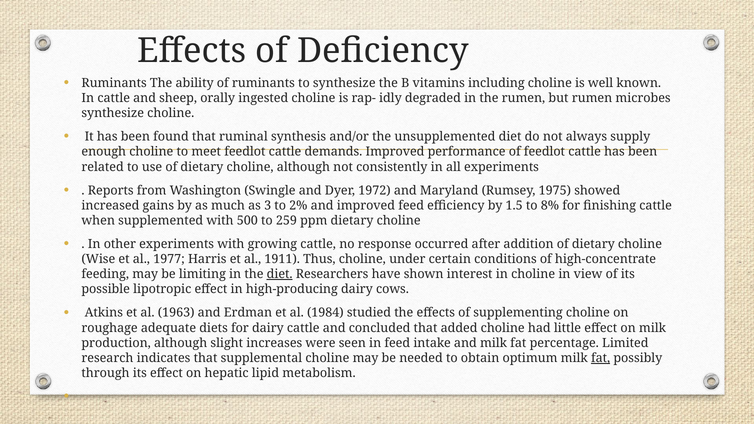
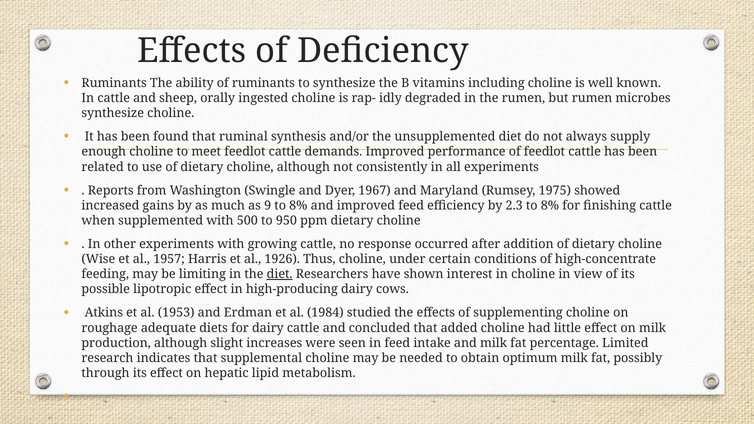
1972: 1972 -> 1967
3: 3 -> 9
2% at (298, 206): 2% -> 8%
1.5: 1.5 -> 2.3
259: 259 -> 950
1977: 1977 -> 1957
1911: 1911 -> 1926
1963: 1963 -> 1953
fat at (601, 358) underline: present -> none
